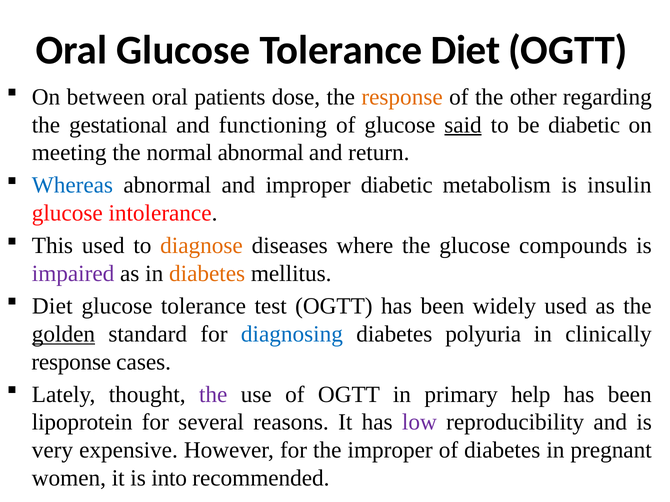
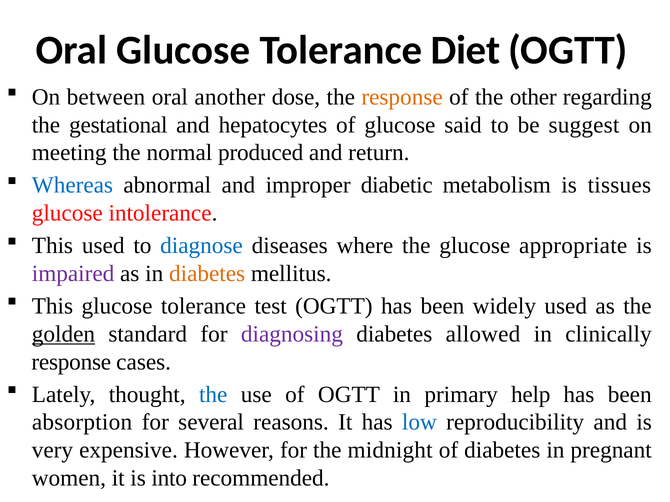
patients: patients -> another
functioning: functioning -> hepatocytes
said underline: present -> none
be diabetic: diabetic -> suggest
normal abnormal: abnormal -> produced
insulin: insulin -> tissues
diagnose colour: orange -> blue
compounds: compounds -> appropriate
Diet at (52, 306): Diet -> This
diagnosing colour: blue -> purple
polyuria: polyuria -> allowed
the at (213, 395) colour: purple -> blue
lipoprotein: lipoprotein -> absorption
low colour: purple -> blue
the improper: improper -> midnight
